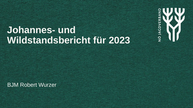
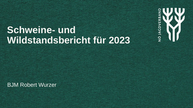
Johannes-: Johannes- -> Schweine-
